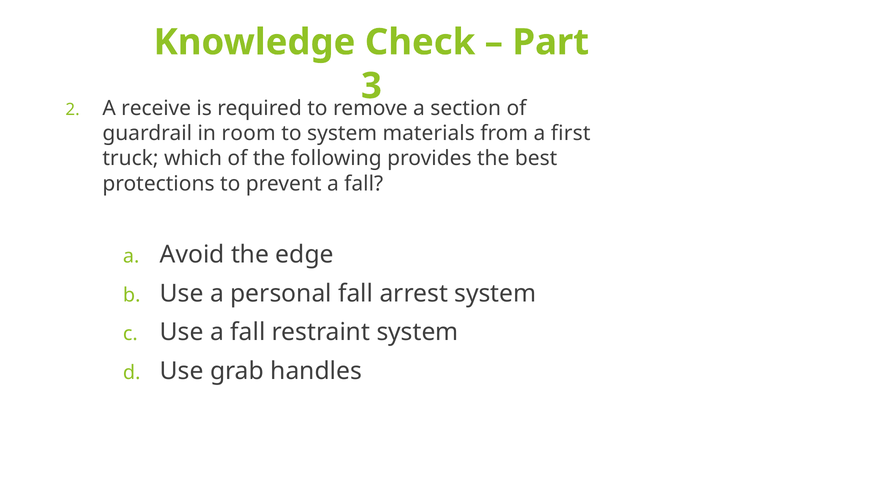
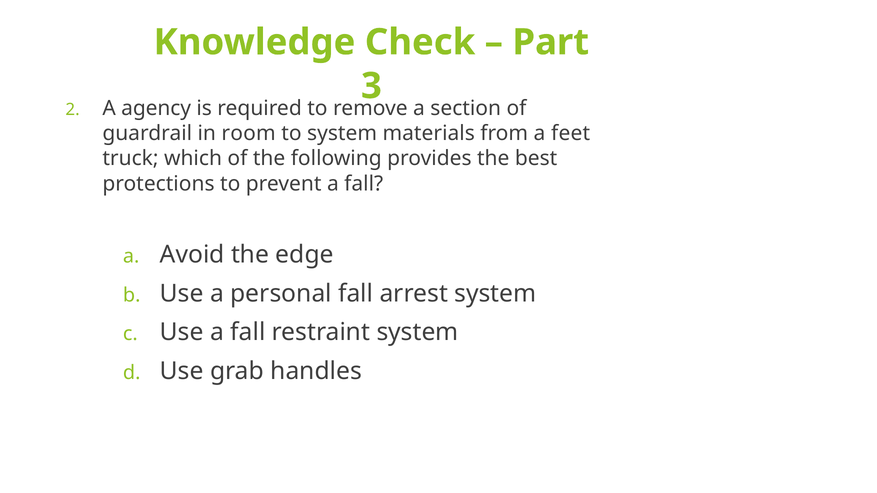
receive: receive -> agency
first: first -> feet
